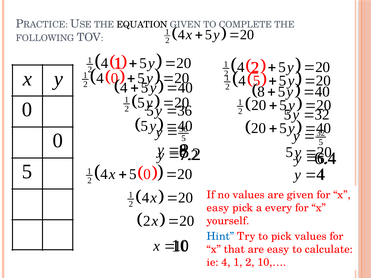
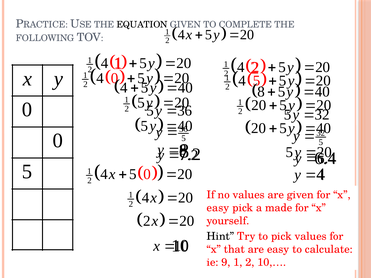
every: every -> made
Hint colour: blue -> black
ie 4: 4 -> 9
